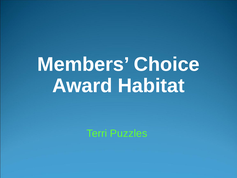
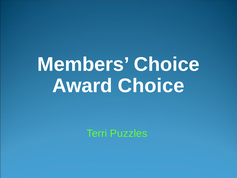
Award Habitat: Habitat -> Choice
